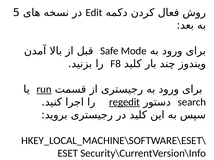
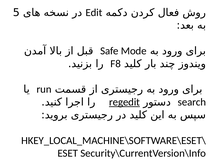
run underline: present -> none
